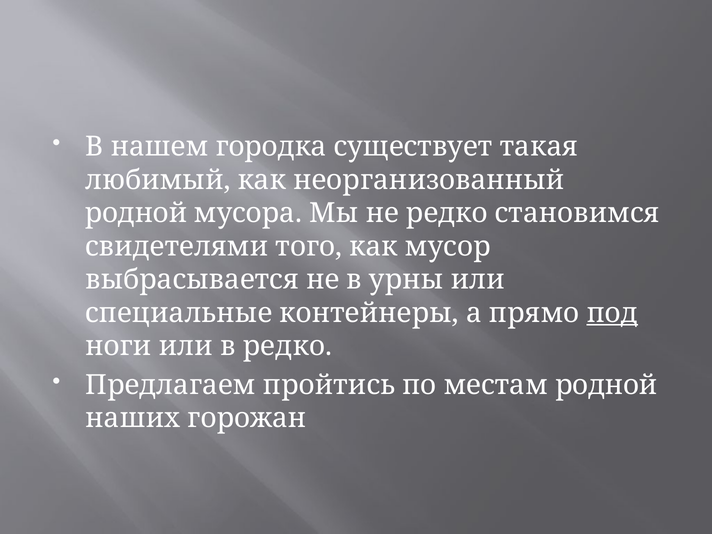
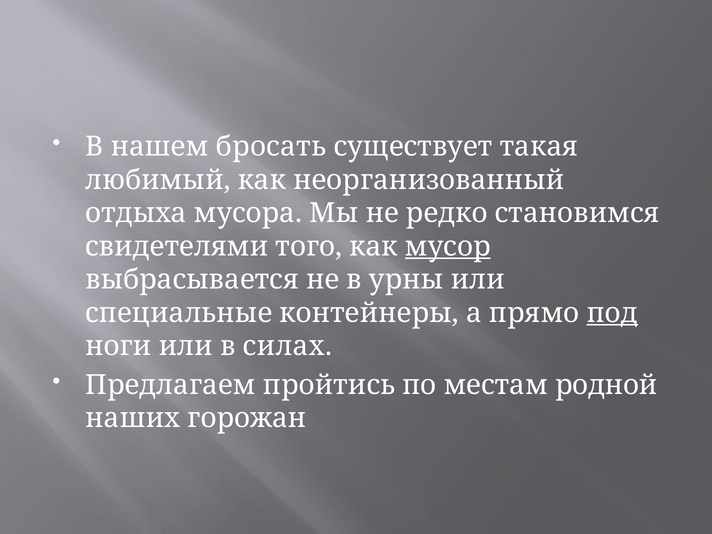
городка: городка -> бросать
родной at (136, 213): родной -> отдыха
мусор underline: none -> present
в редко: редко -> силах
